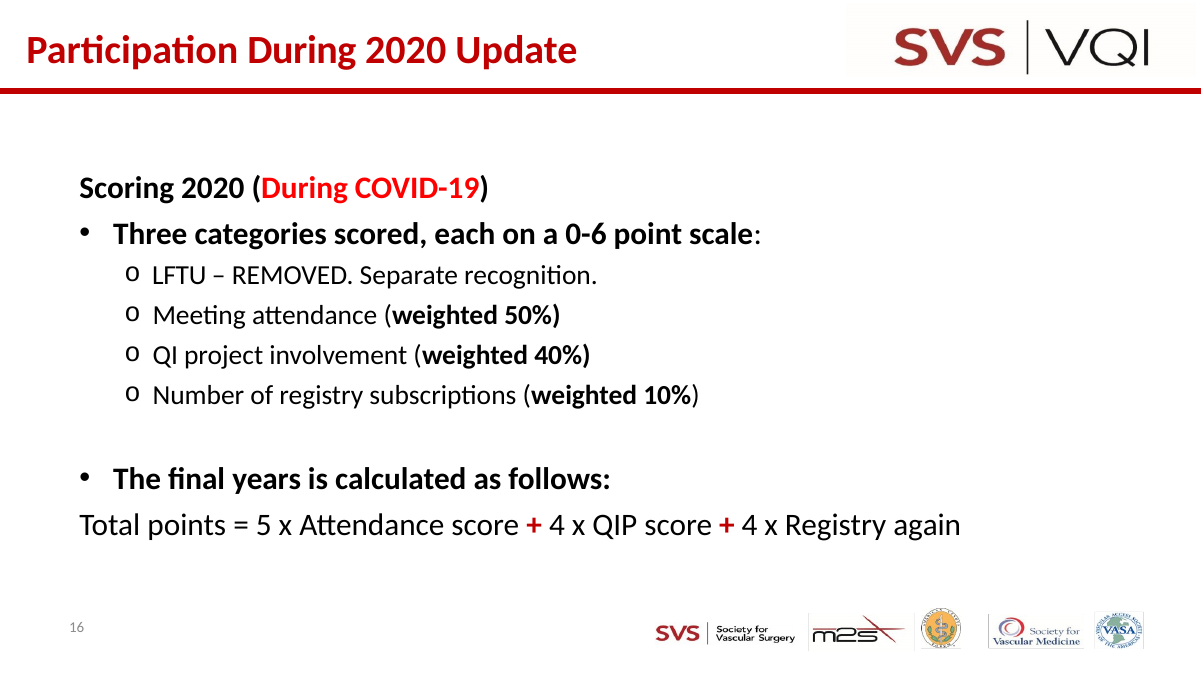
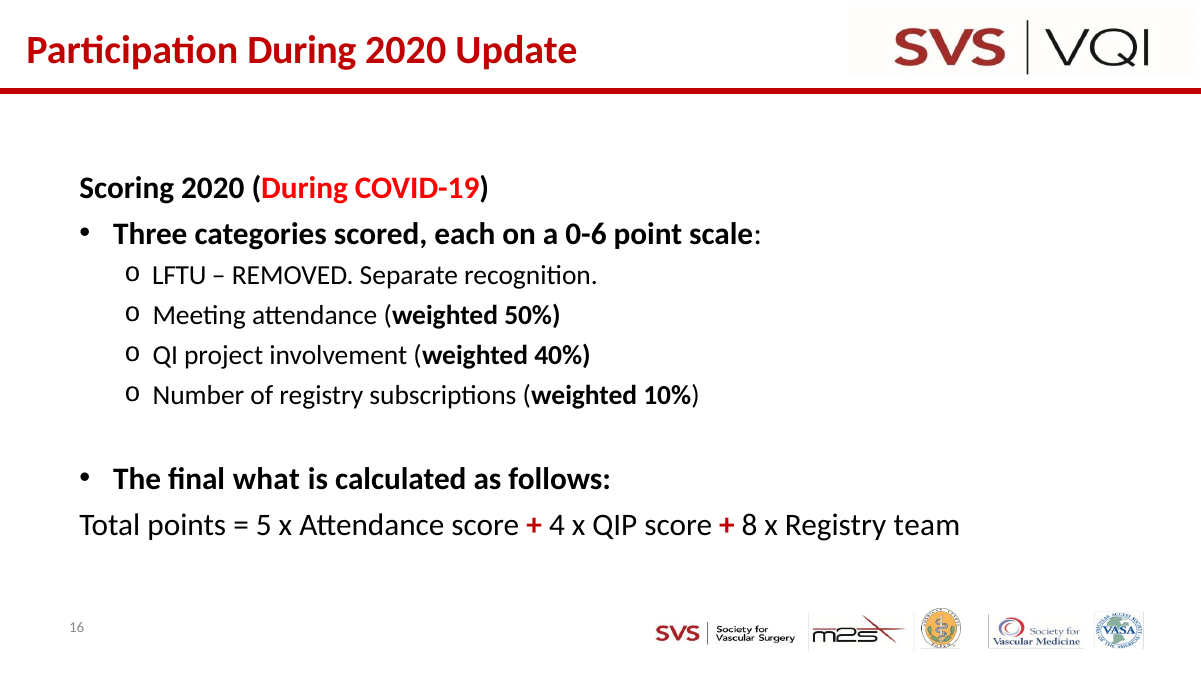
years: years -> what
4 at (750, 525): 4 -> 8
again: again -> team
